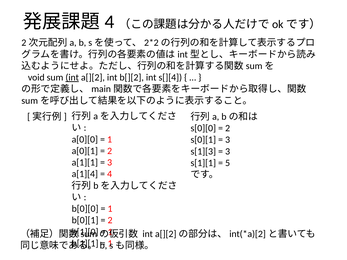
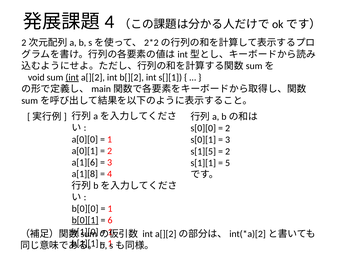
s[][4: s[][4 -> s[][1
s[1][3: s[1][3 -> s[1][5
3 at (228, 152): 3 -> 2
a[1][1: a[1][1 -> a[1][6
a[1][4: a[1][4 -> a[1][8
b[0][1 underline: none -> present
2 at (110, 220): 2 -> 6
